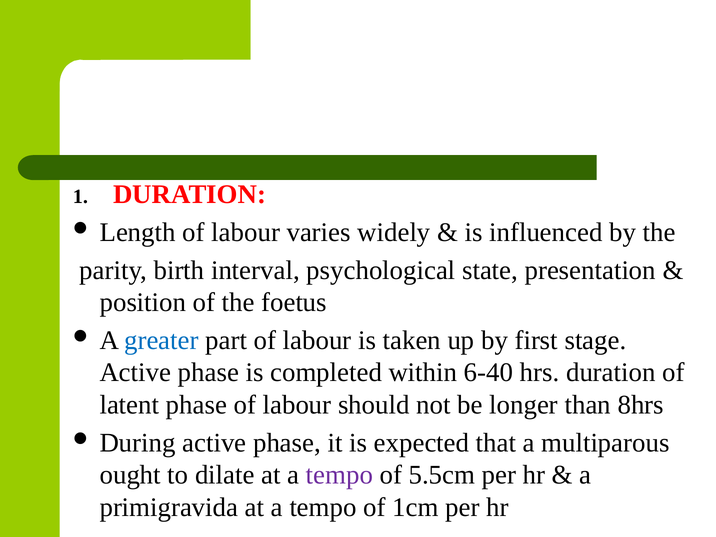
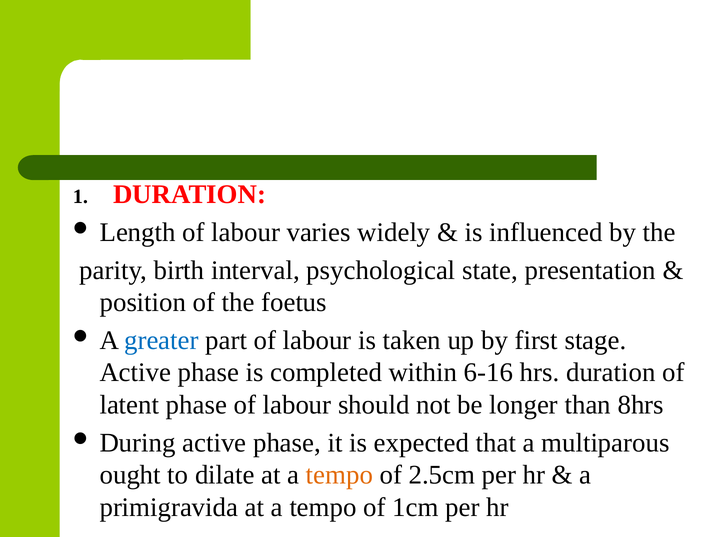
6-40: 6-40 -> 6-16
tempo at (340, 475) colour: purple -> orange
5.5cm: 5.5cm -> 2.5cm
